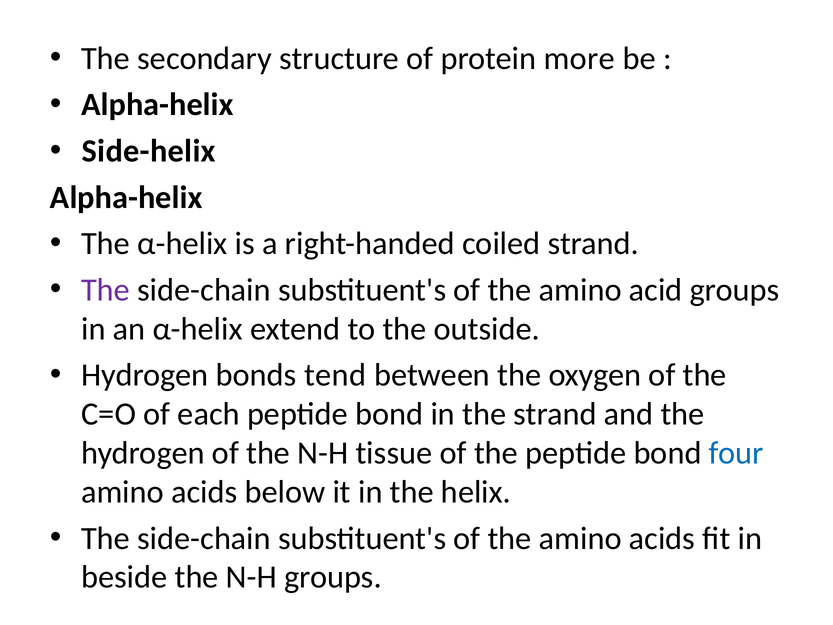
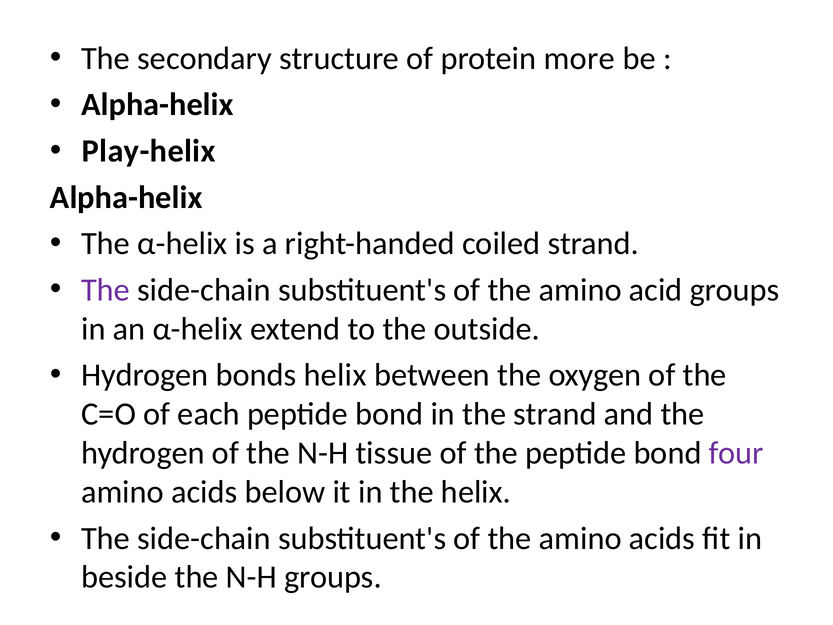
Side-helix: Side-helix -> Play-helix
bonds tend: tend -> helix
four colour: blue -> purple
